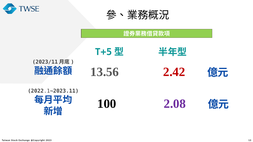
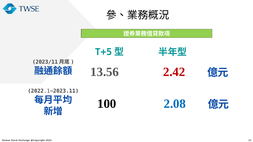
2.08 colour: purple -> blue
